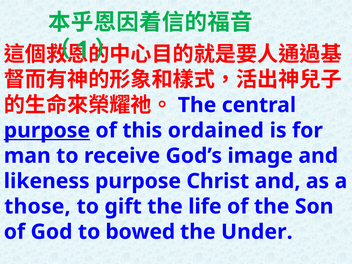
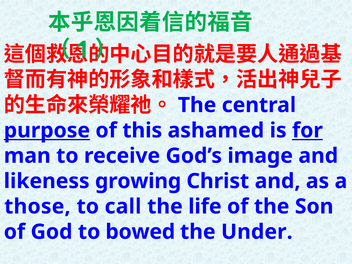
ordained: ordained -> ashamed
for underline: none -> present
likeness purpose: purpose -> growing
gift: gift -> call
